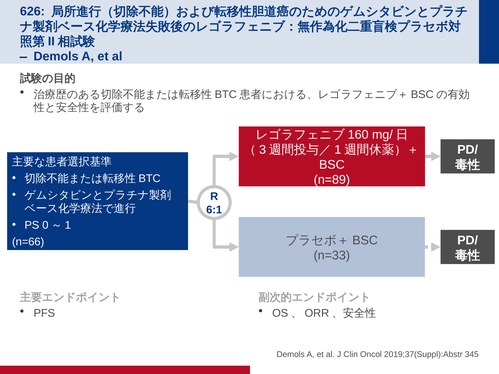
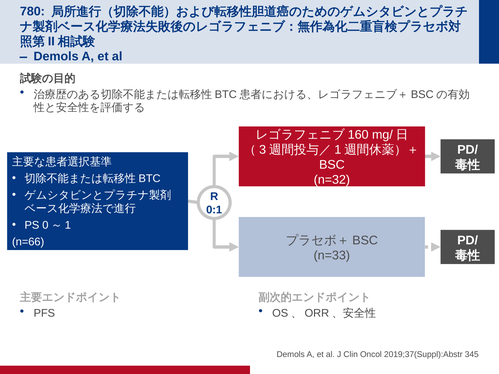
626: 626 -> 780
n=89: n=89 -> n=32
6:1: 6:1 -> 0:1
